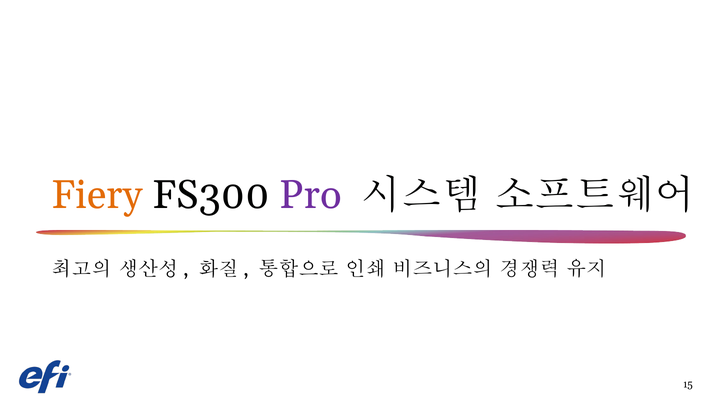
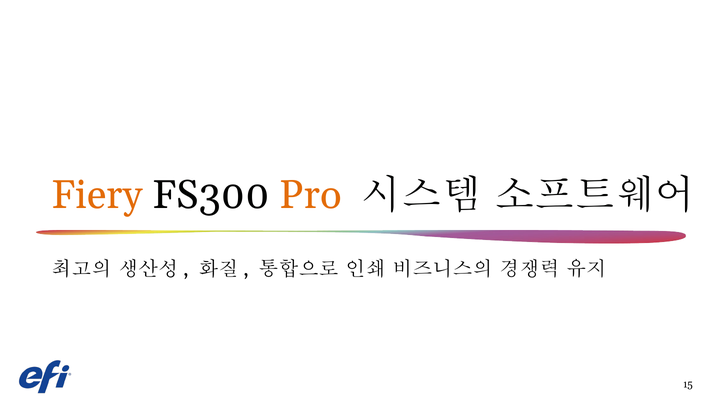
Pro colour: purple -> orange
